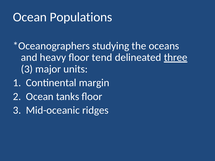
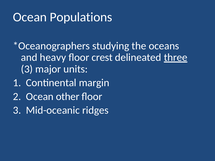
tend: tend -> crest
tanks: tanks -> other
